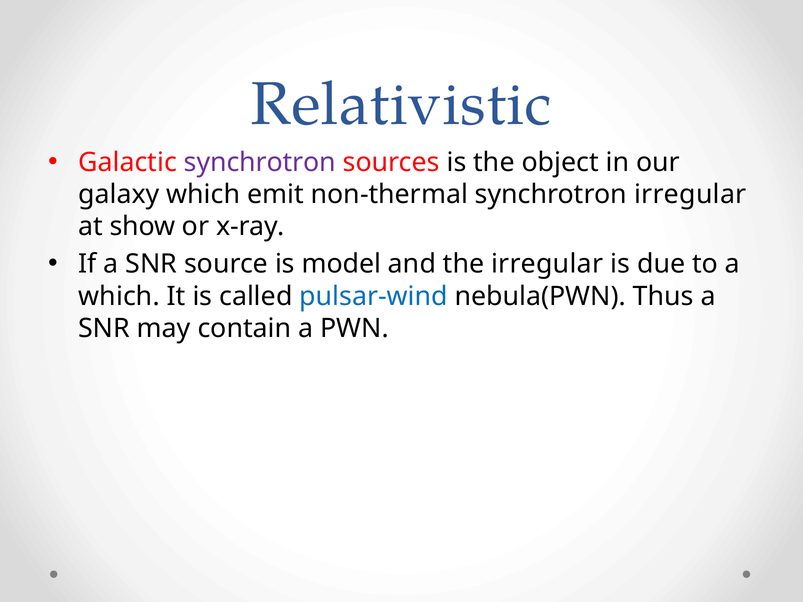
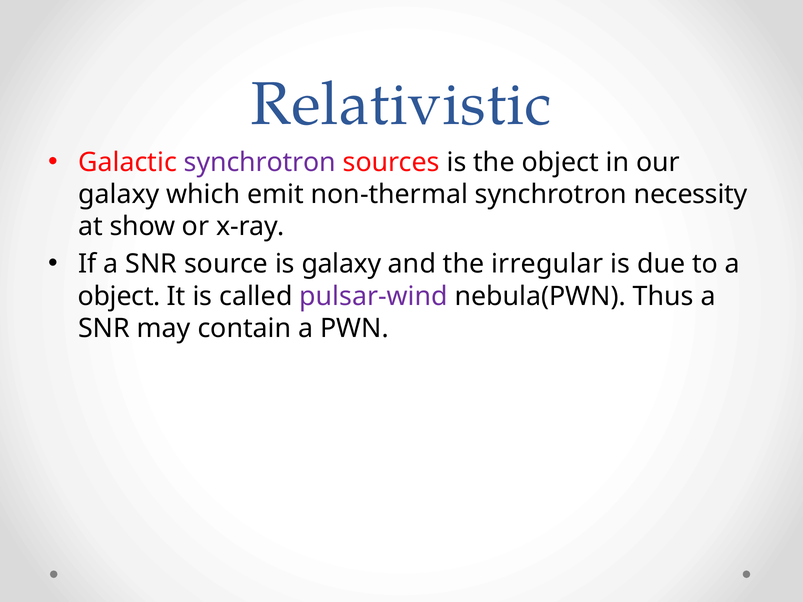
synchrotron irregular: irregular -> necessity
is model: model -> galaxy
which at (119, 296): which -> object
pulsar-wind colour: blue -> purple
